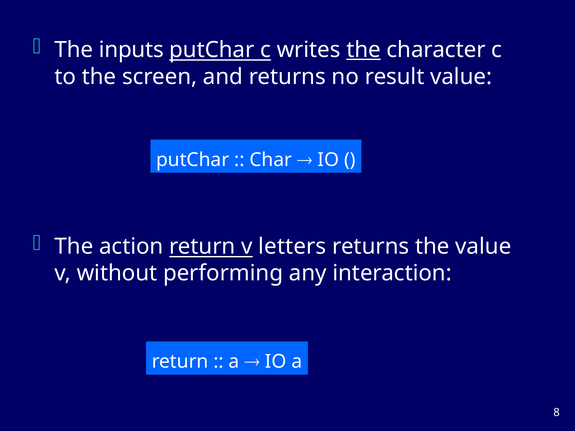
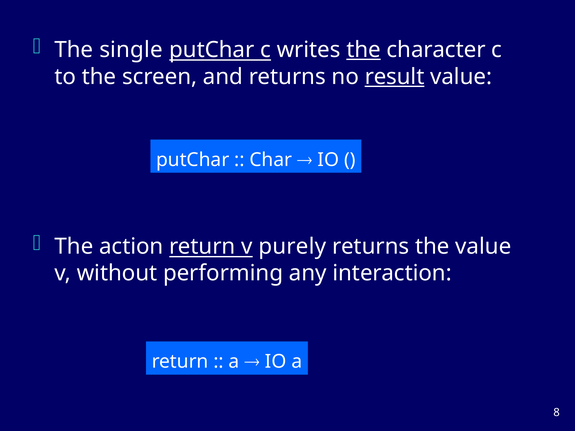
inputs: inputs -> single
result underline: none -> present
letters: letters -> purely
